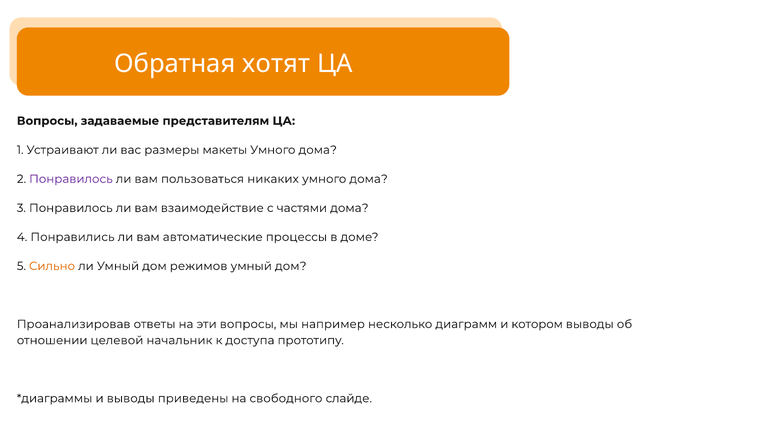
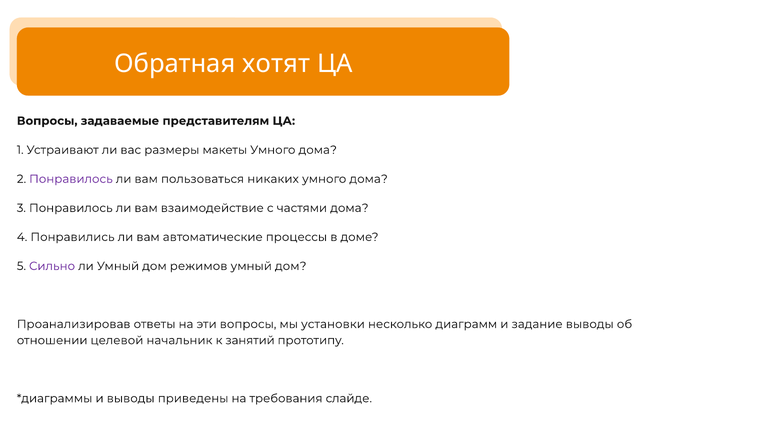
Сильно colour: orange -> purple
например: например -> установки
котором: котором -> задание
доступа: доступа -> занятий
свободного: свободного -> требования
